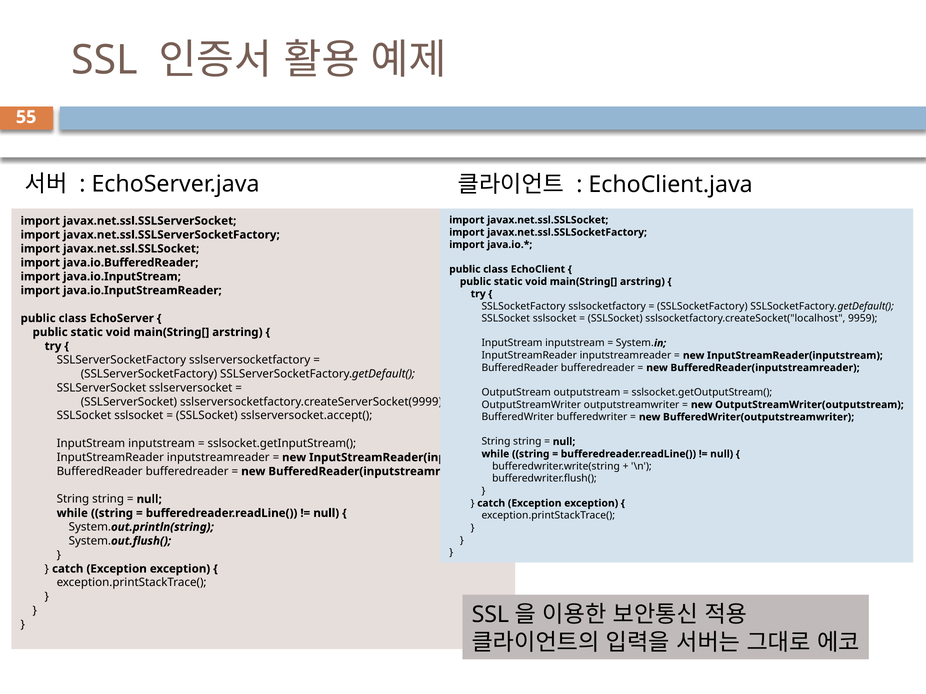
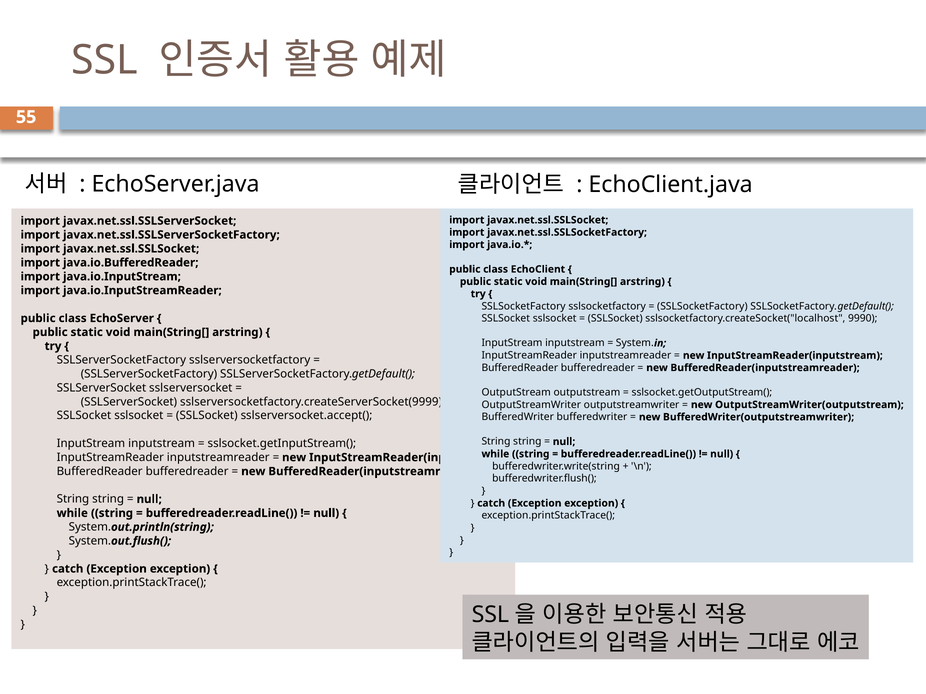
9959: 9959 -> 9990
